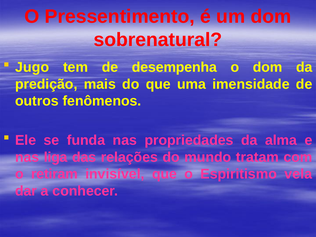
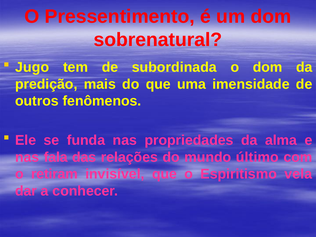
desempenha: desempenha -> subordinada
liga: liga -> fala
tratam: tratam -> último
